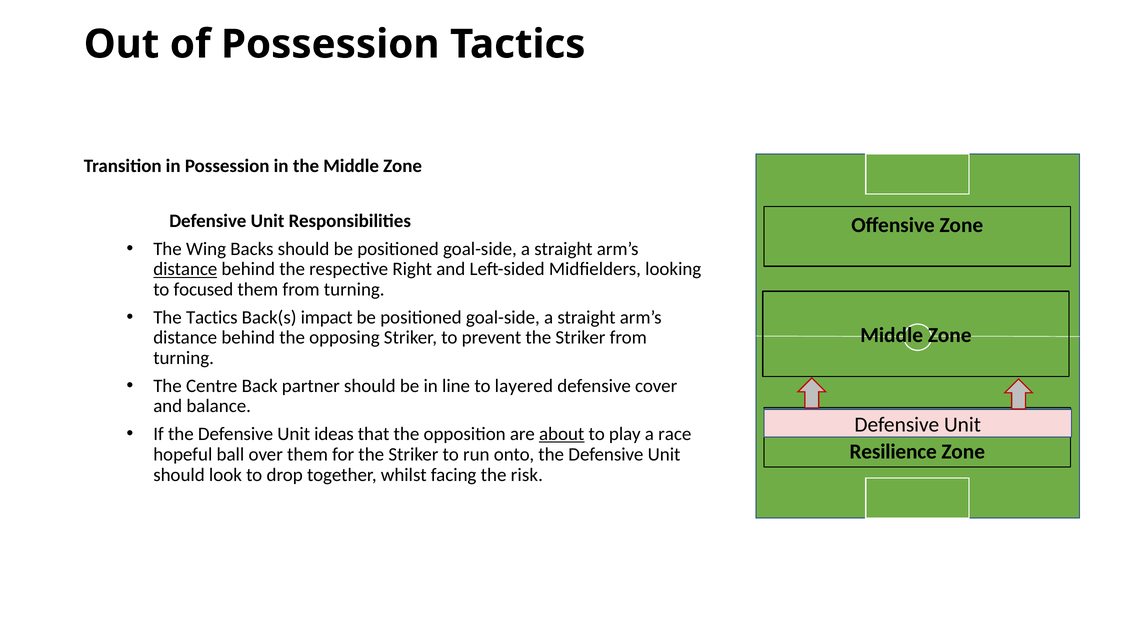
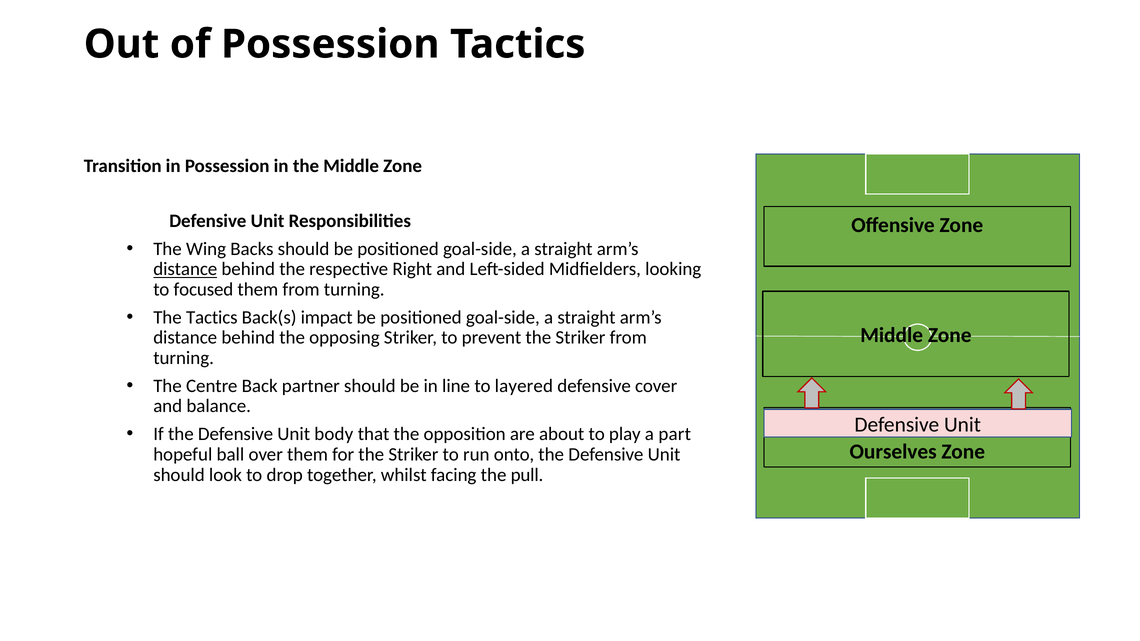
ideas: ideas -> body
about underline: present -> none
race: race -> part
Resilience: Resilience -> Ourselves
risk: risk -> pull
